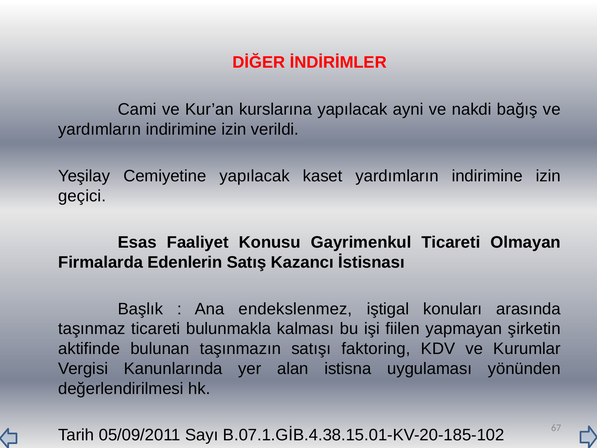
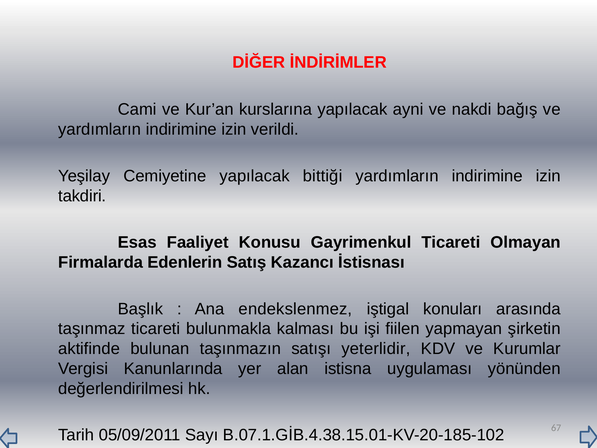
kaset: kaset -> bittiği
geçici: geçici -> takdiri
faktoring: faktoring -> yeterlidir
